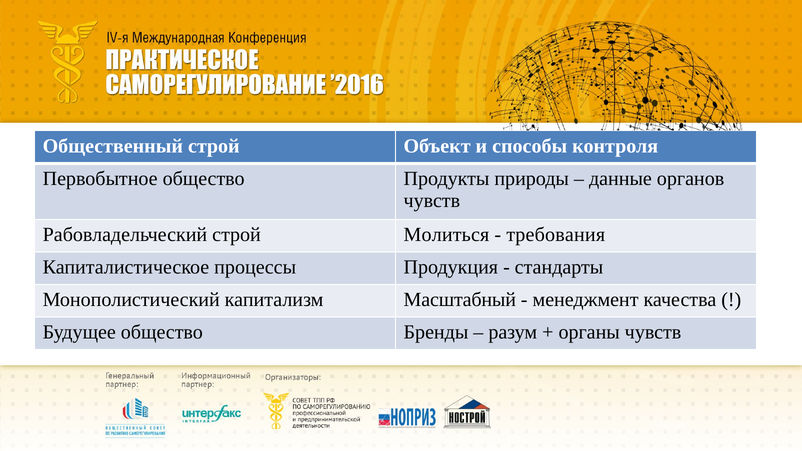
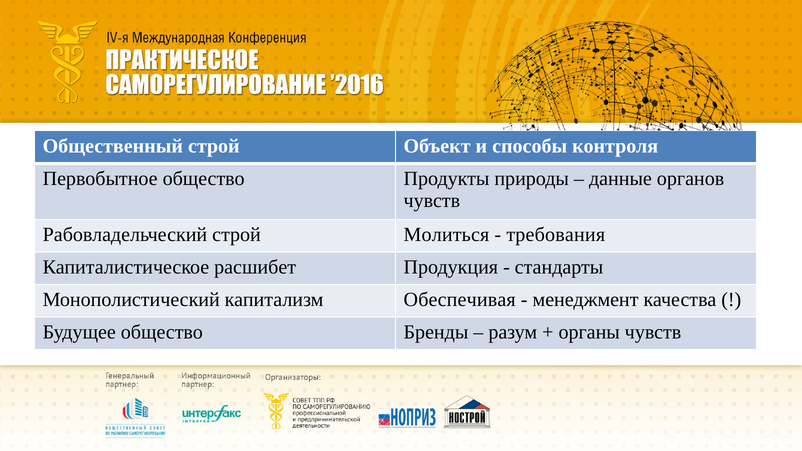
процессы: процессы -> расшибет
Масштабный: Масштабный -> Обеспечивая
